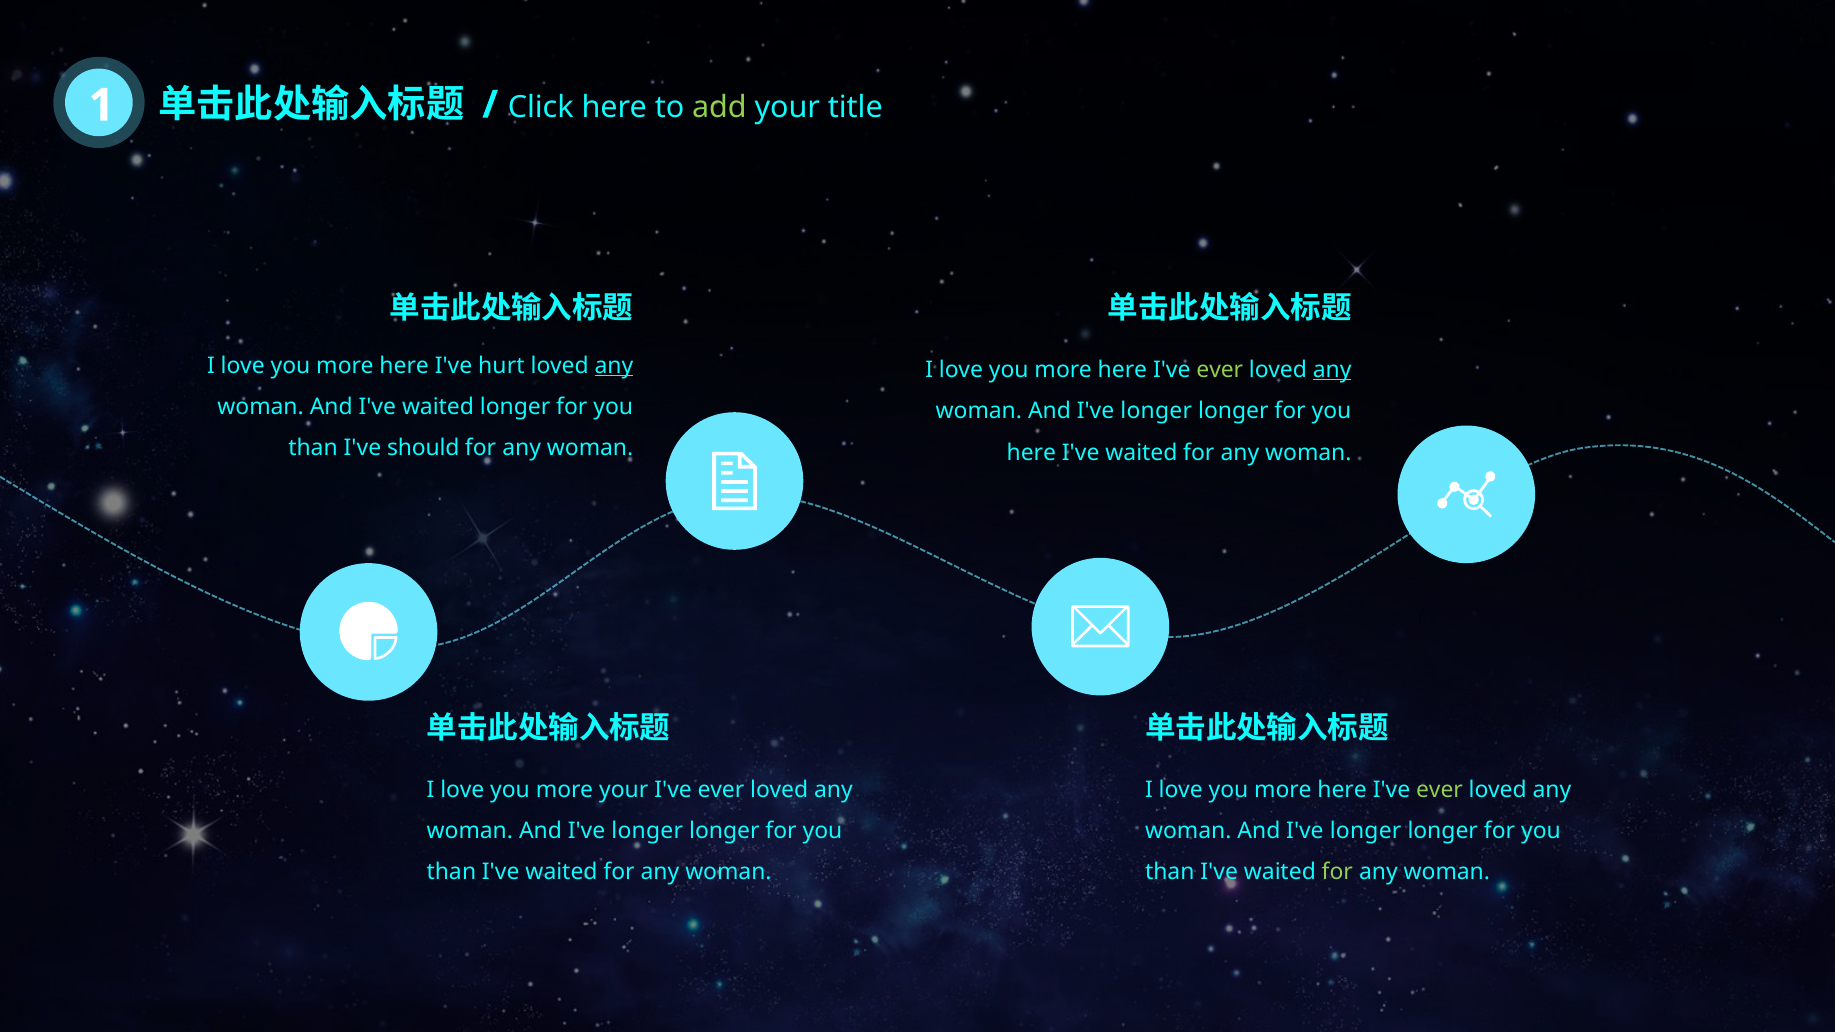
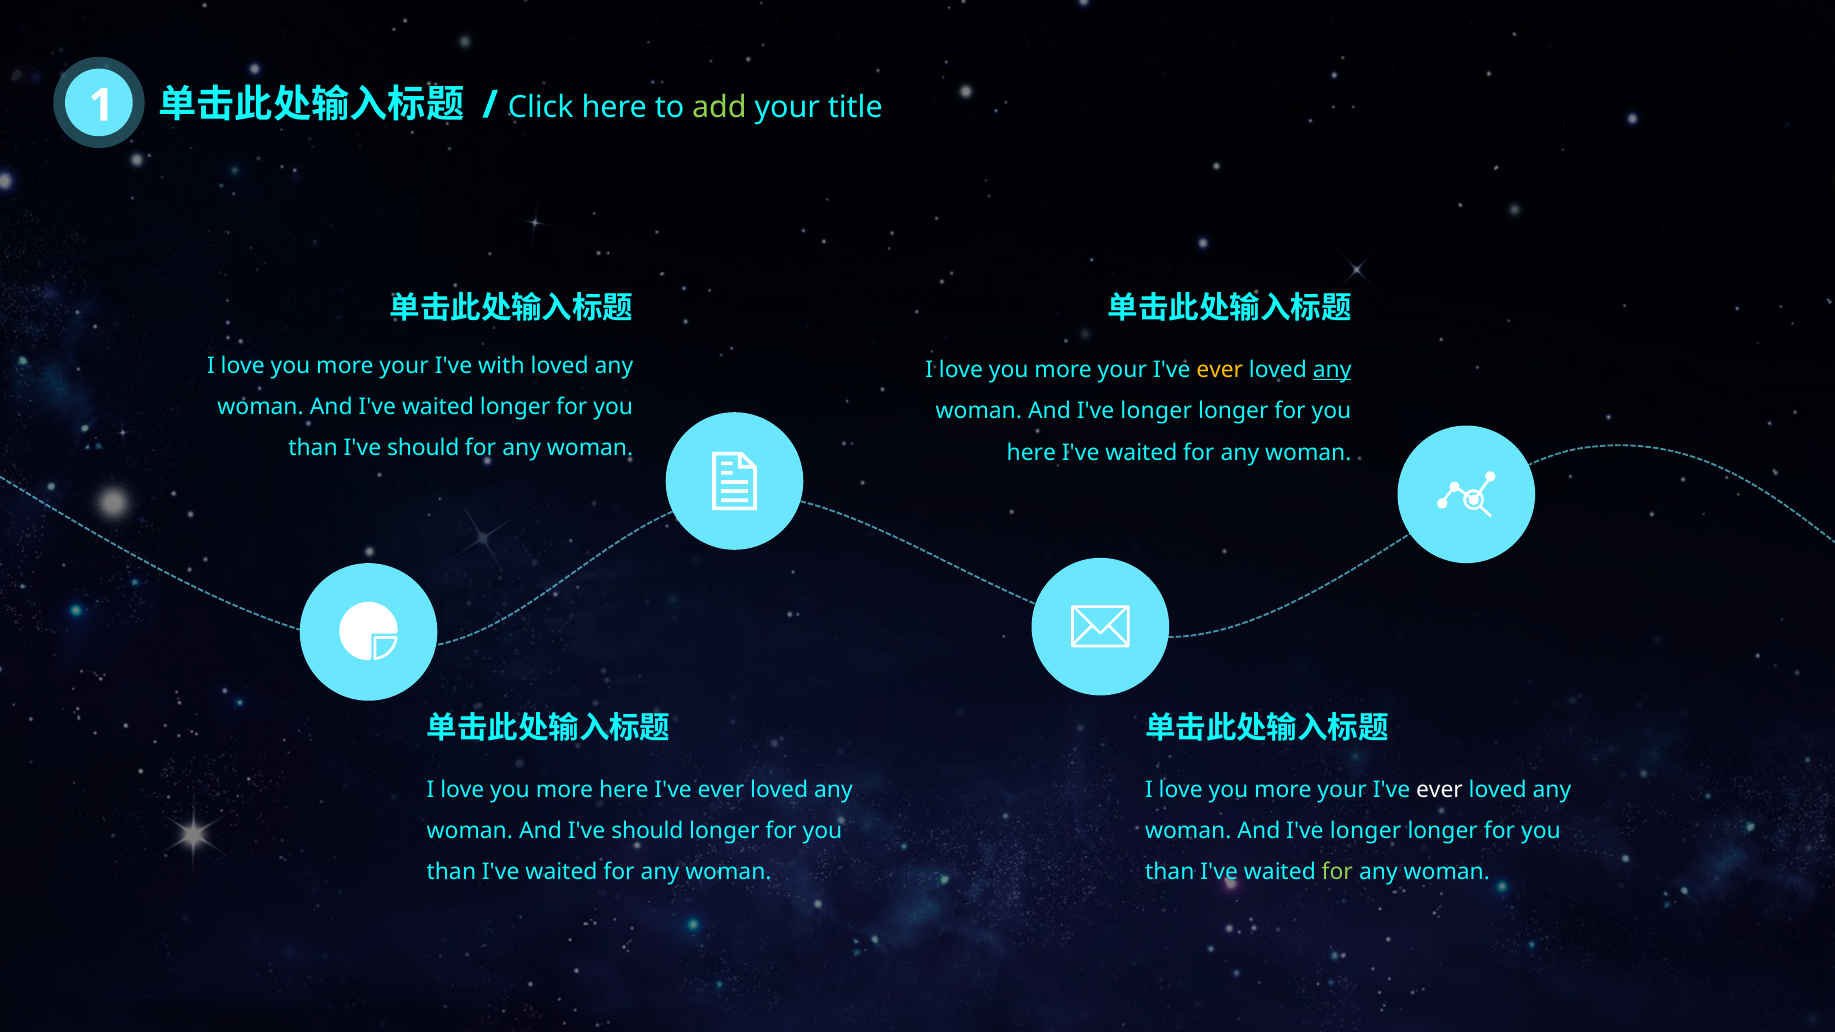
here at (404, 366): here -> your
hurt: hurt -> with
any at (614, 366) underline: present -> none
here at (1122, 370): here -> your
ever at (1220, 370) colour: light green -> yellow
more your: your -> here
here at (1342, 790): here -> your
ever at (1439, 790) colour: light green -> white
longer at (647, 831): longer -> should
